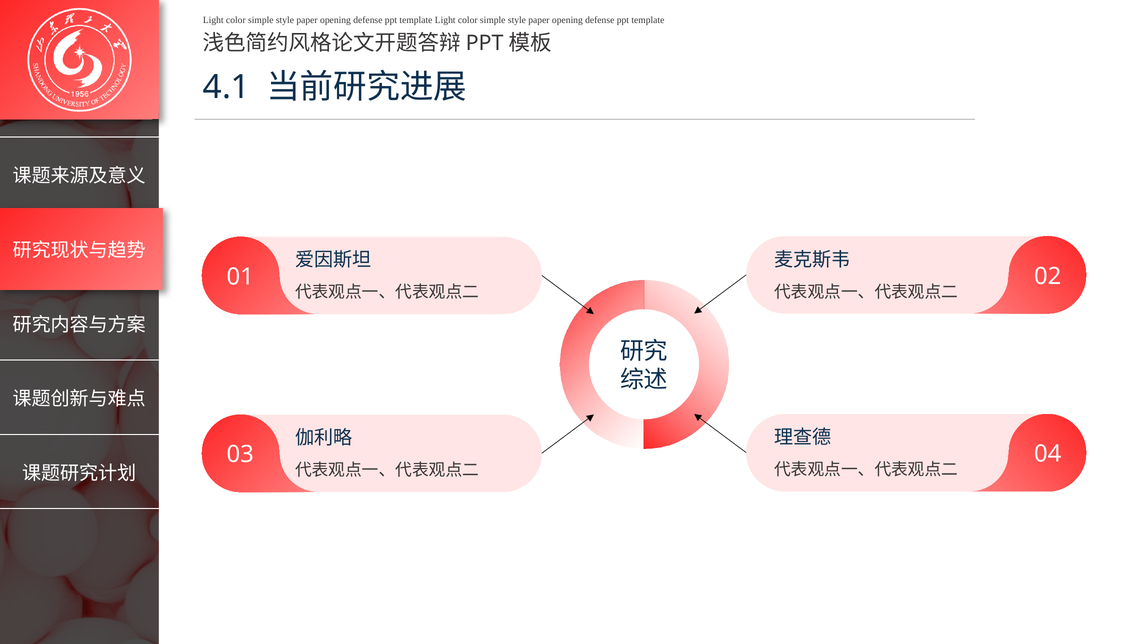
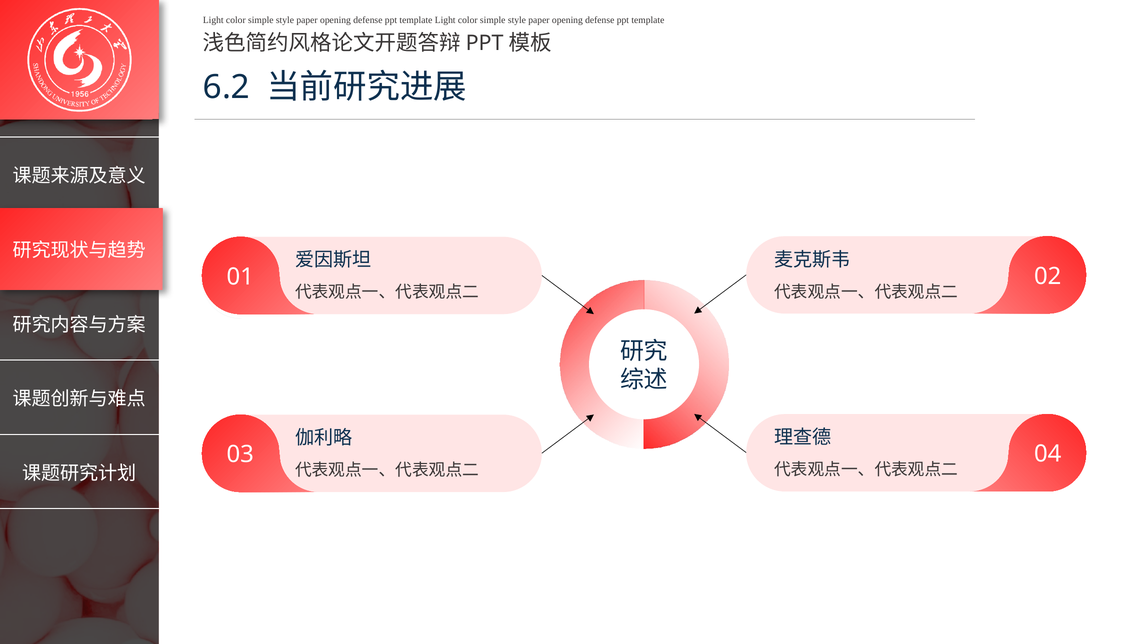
4.1: 4.1 -> 6.2
